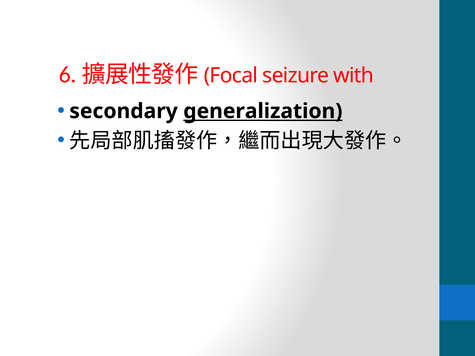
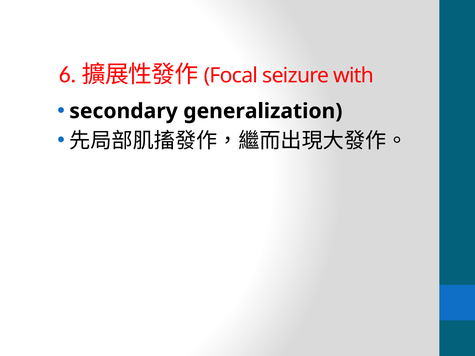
generalization underline: present -> none
